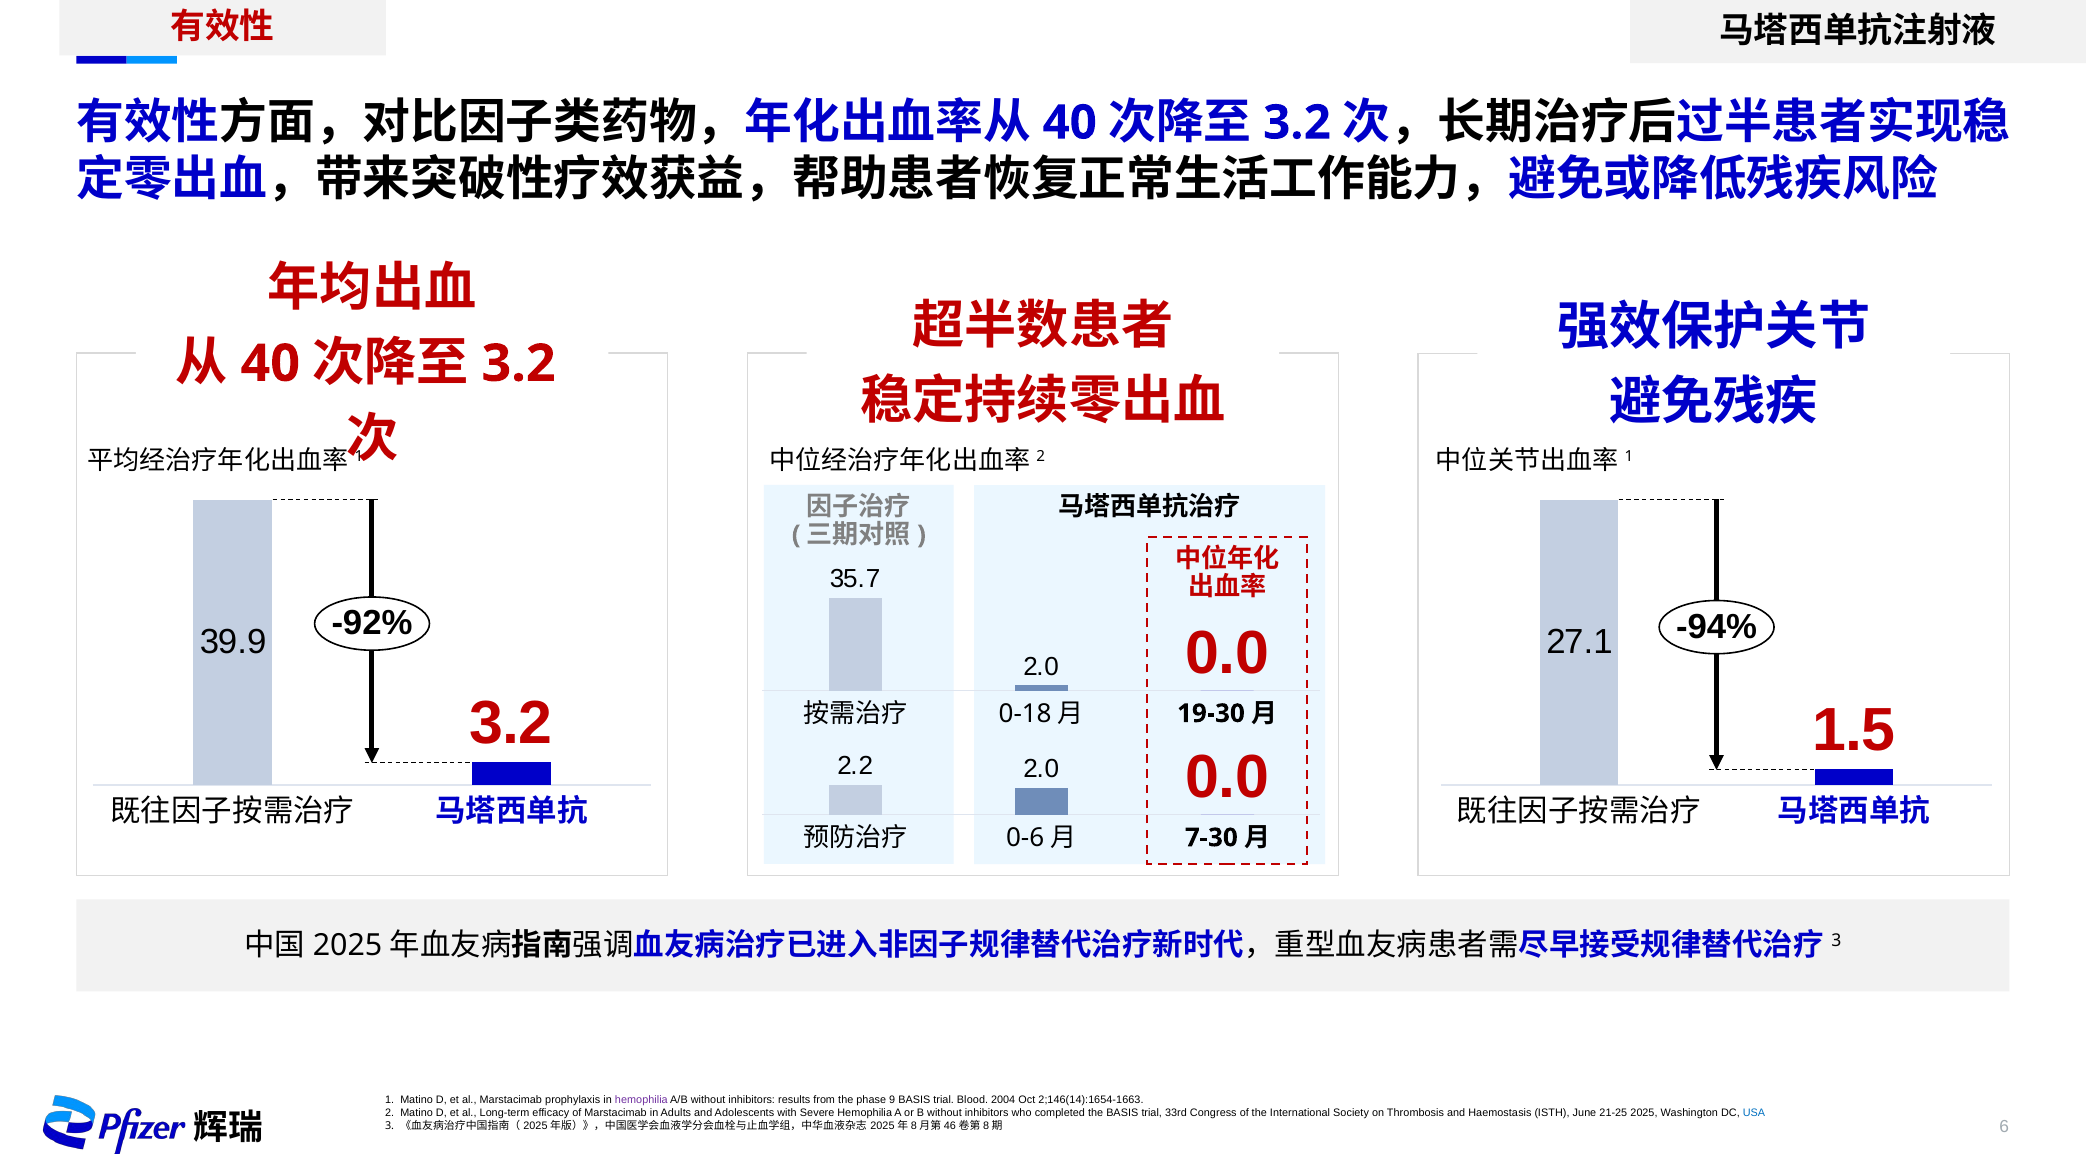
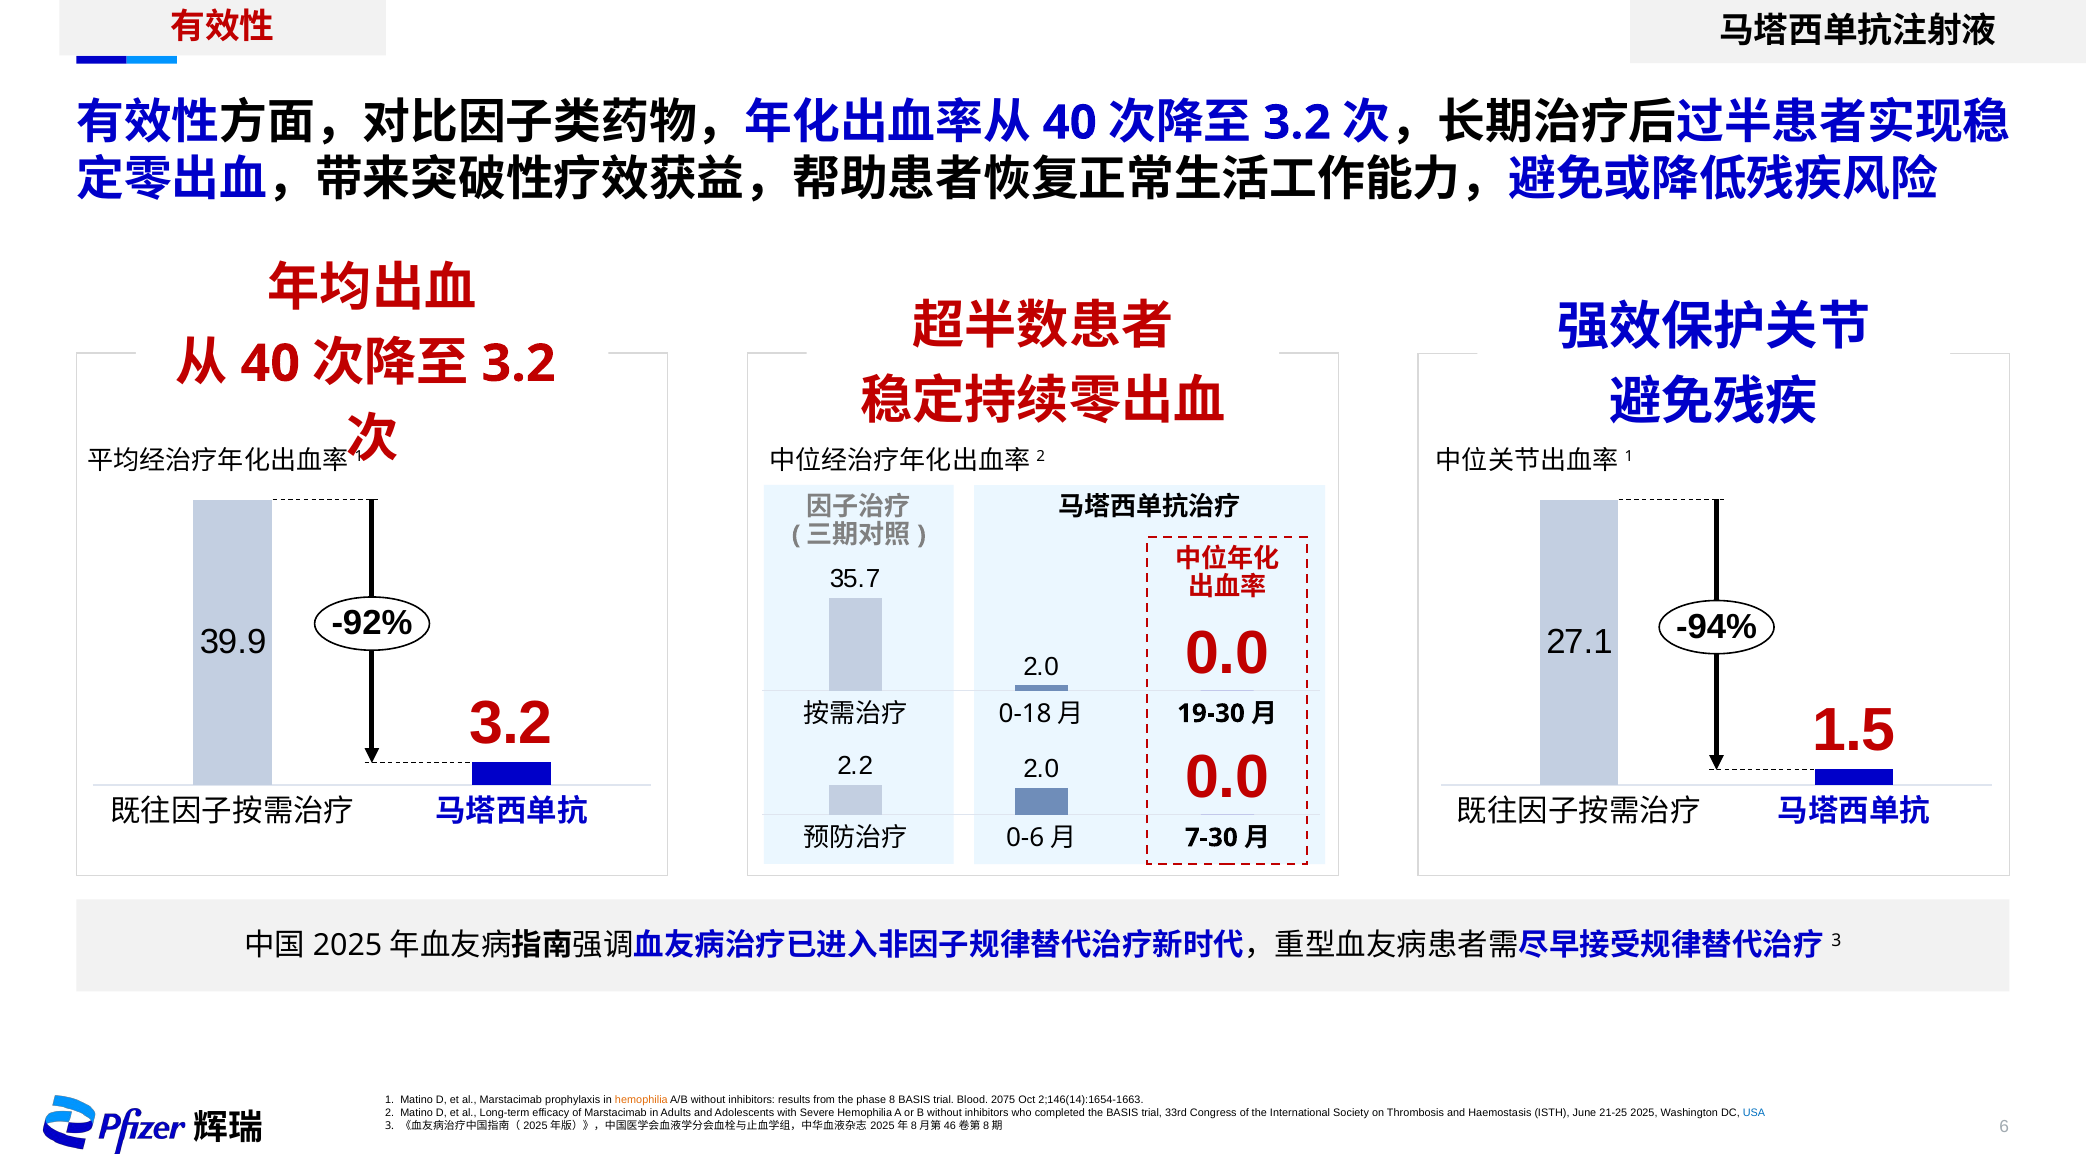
hemophilia at (641, 1099) colour: purple -> orange
9: 9 -> 8
2004: 2004 -> 2075
